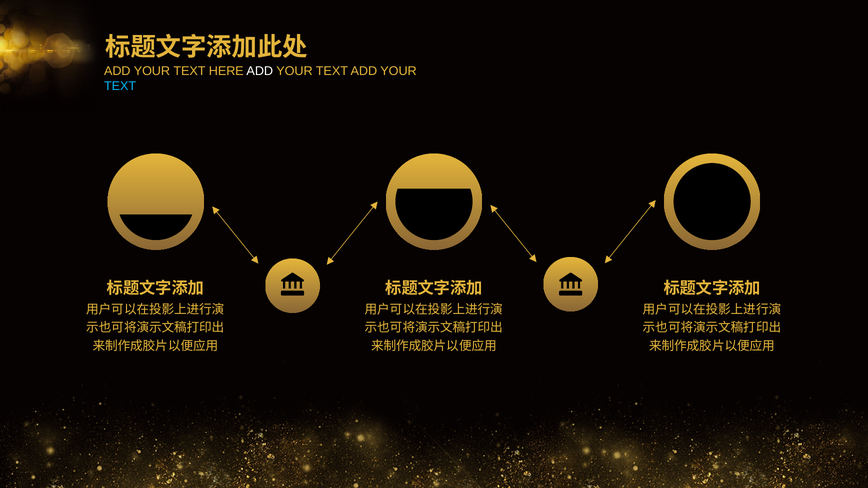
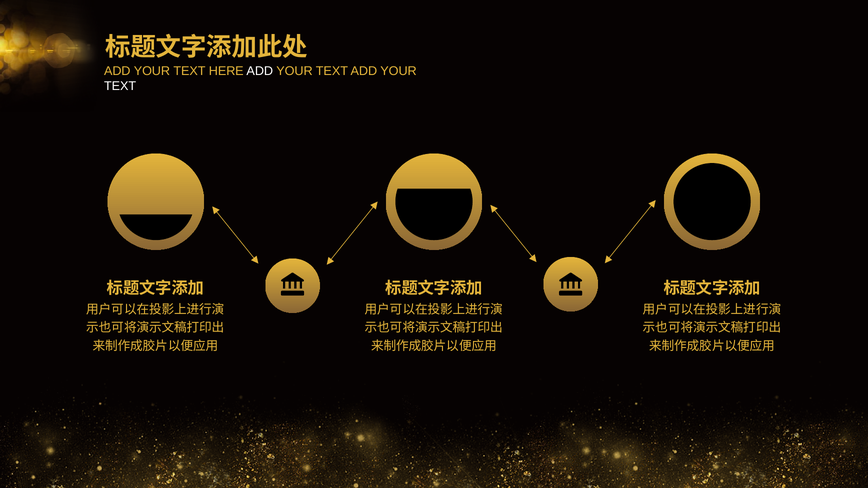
TEXT at (120, 86) colour: light blue -> white
